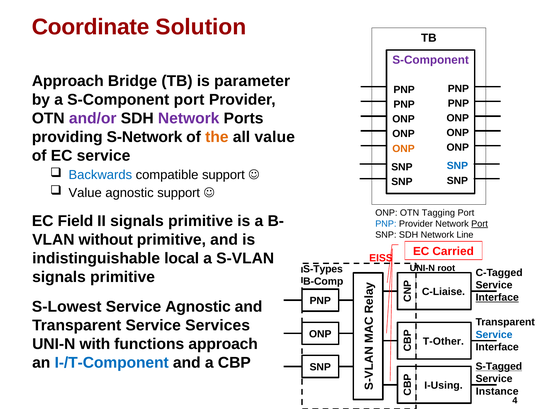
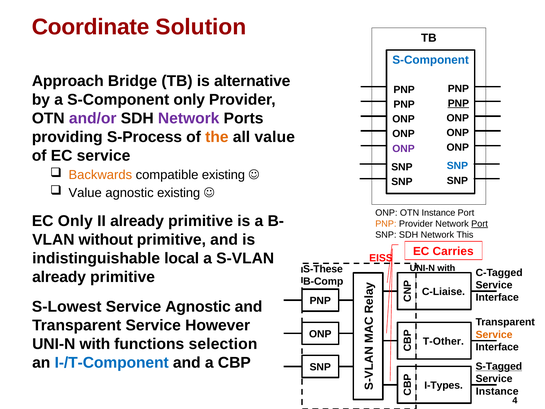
S-Component at (431, 60) colour: purple -> blue
parameter: parameter -> alternative
S-Component port: port -> only
PNP at (458, 103) underline: none -> present
S-Network: S-Network -> S-Process
ONP at (404, 148) colour: orange -> purple
Backwards colour: blue -> orange
compatible support: support -> existing
agnostic support: support -> existing
OTN Tagging: Tagging -> Instance
EC Field: Field -> Only
II signals: signals -> already
PNP at (386, 224) colour: blue -> orange
Line: Line -> This
Carried: Carried -> Carries
root at (446, 268): root -> with
S-Types: S-Types -> S-These
signals at (59, 277): signals -> already
Interface at (497, 297) underline: present -> none
Services: Services -> However
Service at (494, 334) colour: blue -> orange
functions approach: approach -> selection
I-Using: I-Using -> I-Types
